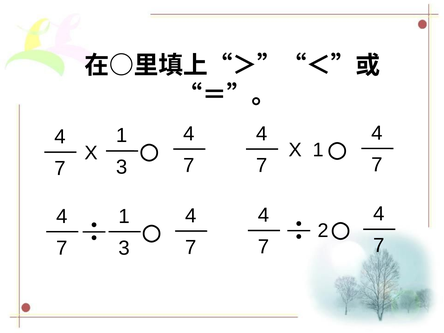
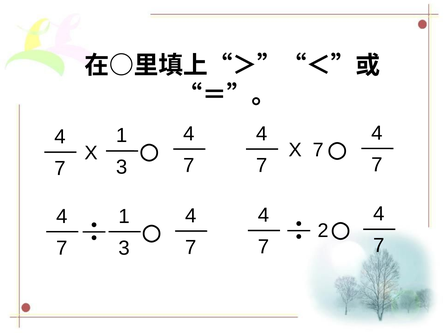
1 at (318, 150): 1 -> 7
